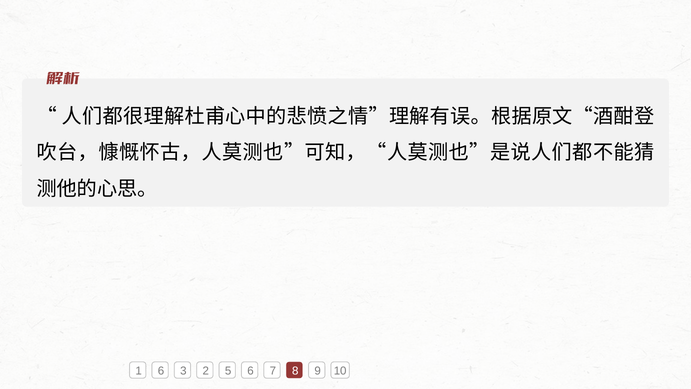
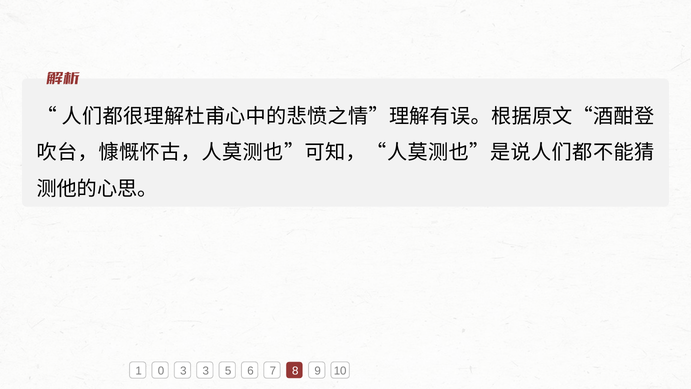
1 6: 6 -> 0
3 2: 2 -> 3
